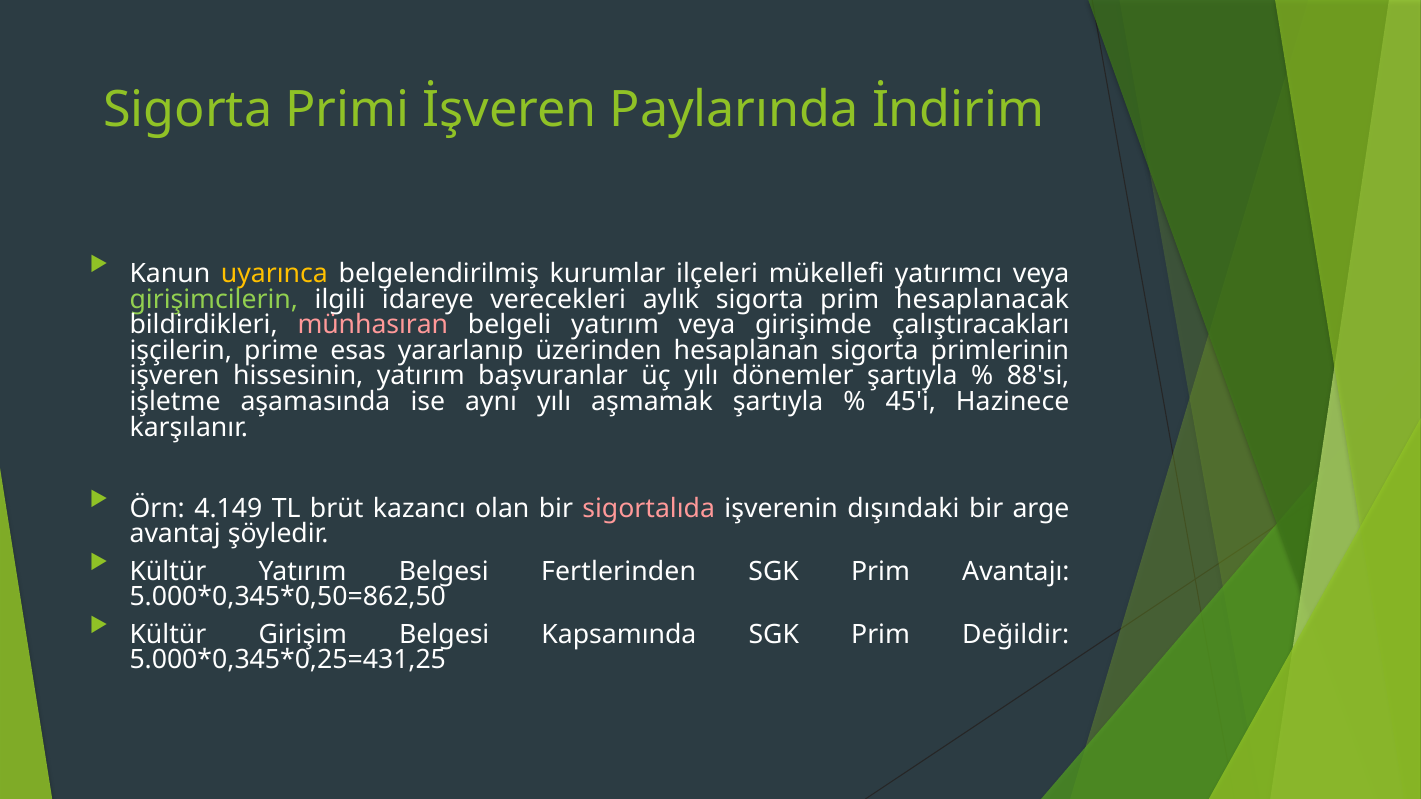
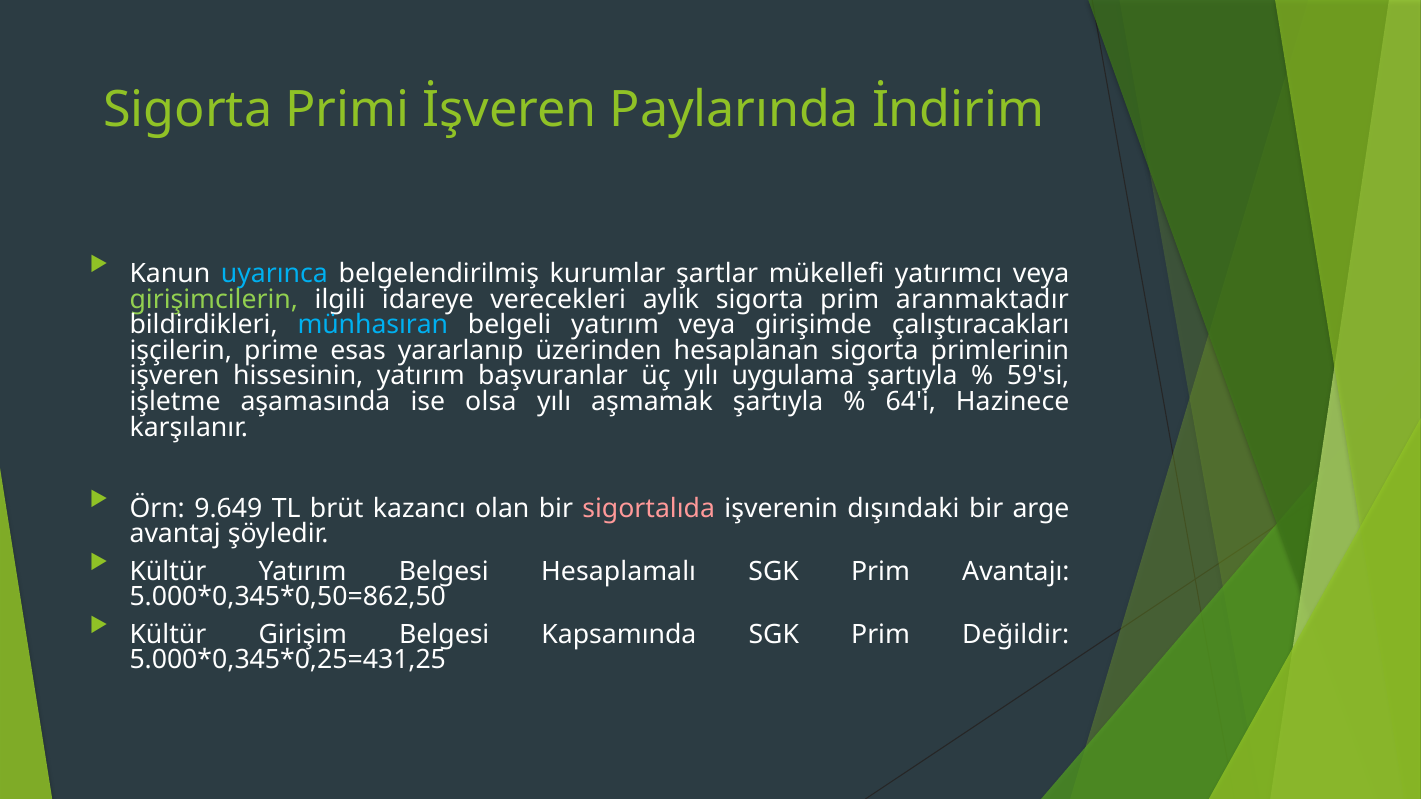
uyarınca colour: yellow -> light blue
ilçeleri: ilçeleri -> şartlar
hesaplanacak: hesaplanacak -> aranmaktadır
münhasıran colour: pink -> light blue
dönemler: dönemler -> uygulama
88'si: 88'si -> 59'si
aynı: aynı -> olsa
45'i: 45'i -> 64'i
4.149: 4.149 -> 9.649
Fertlerinden: Fertlerinden -> Hesaplamalı
